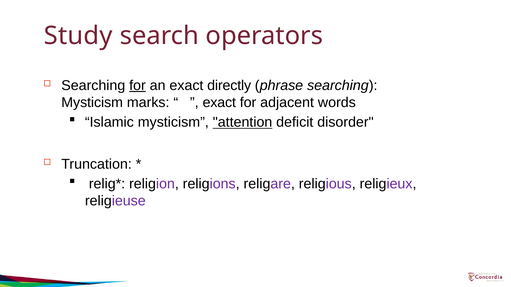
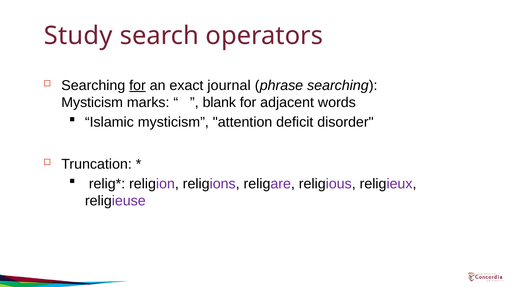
directly: directly -> journal
exact at (219, 103): exact -> blank
attention underline: present -> none
